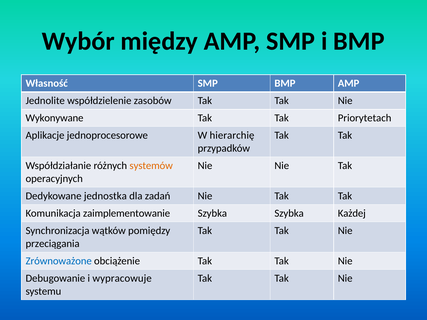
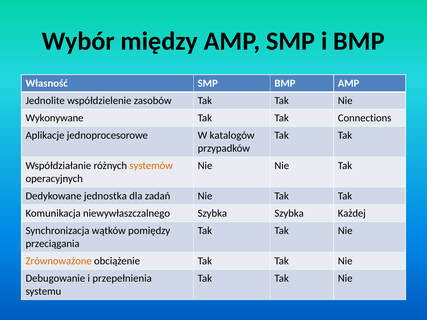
Priorytetach: Priorytetach -> Connections
hierarchię: hierarchię -> katalogów
zaimplementowanie: zaimplementowanie -> niewywłaszczalnego
Zrównoważone colour: blue -> orange
wypracowuje: wypracowuje -> przepełnienia
